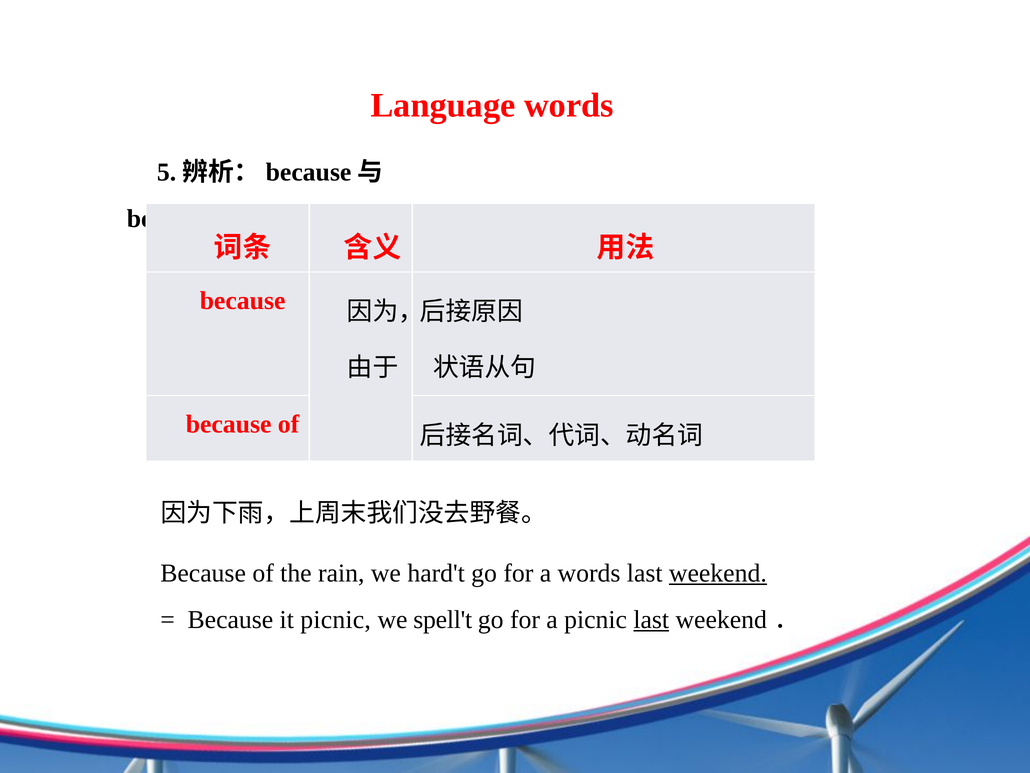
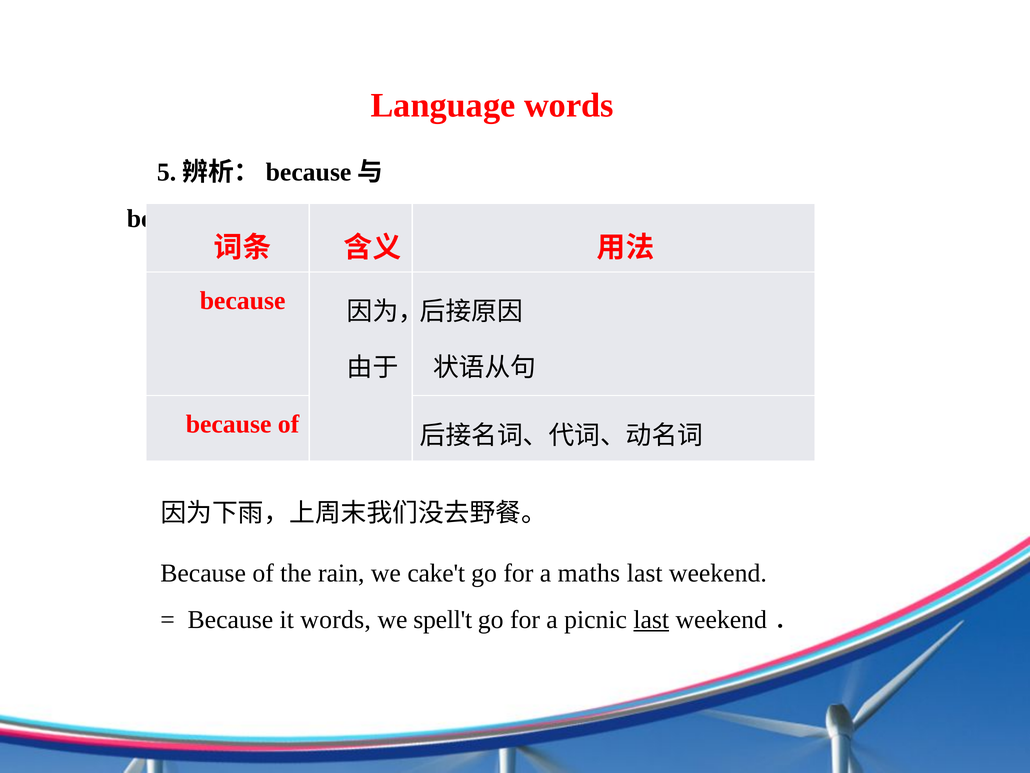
hard't: hard't -> cake't
a words: words -> maths
weekend at (718, 573) underline: present -> none
it picnic: picnic -> words
